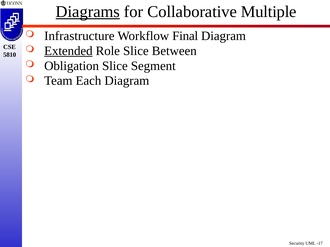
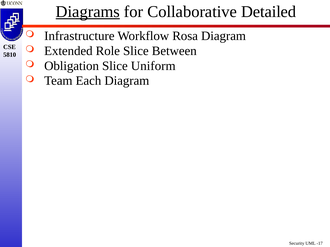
Multiple: Multiple -> Detailed
Final: Final -> Rosa
Extended underline: present -> none
Segment: Segment -> Uniform
